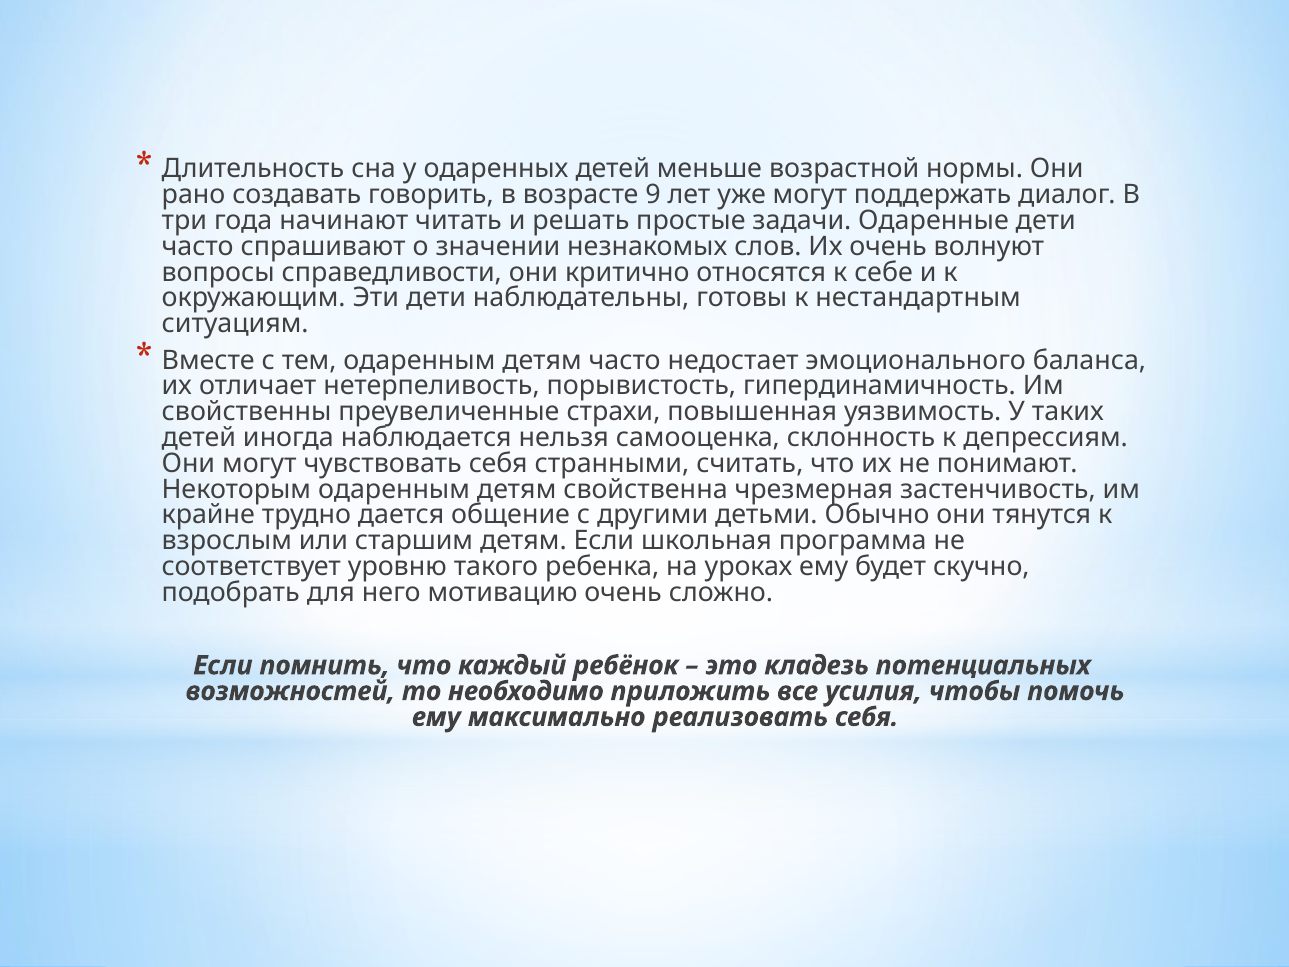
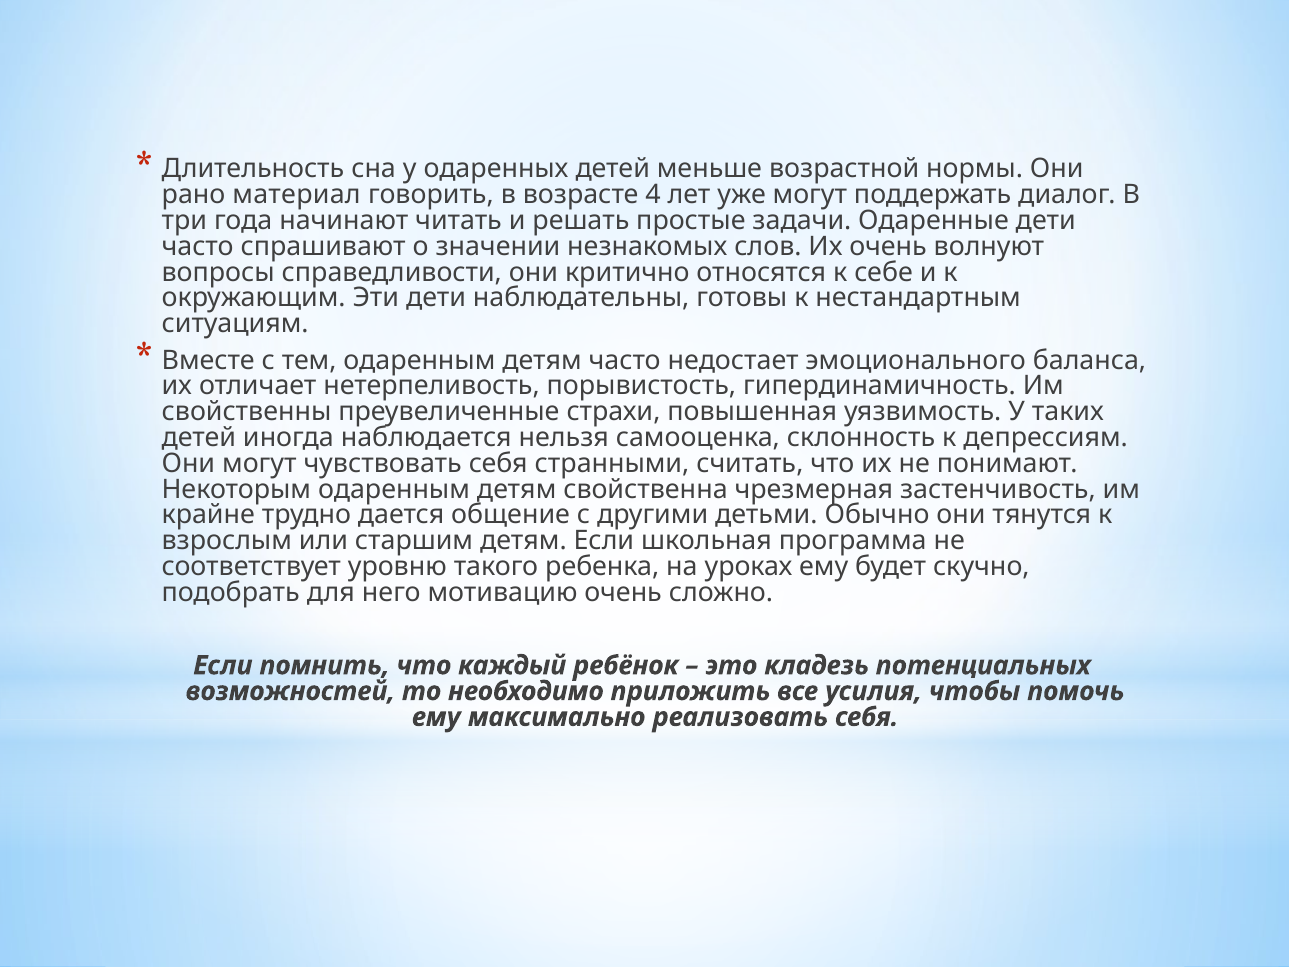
создавать: создавать -> материал
9: 9 -> 4
